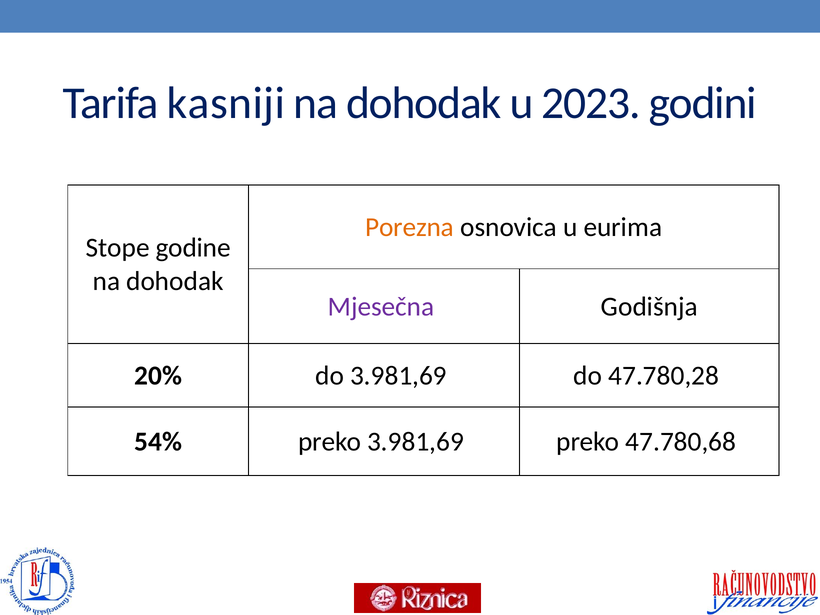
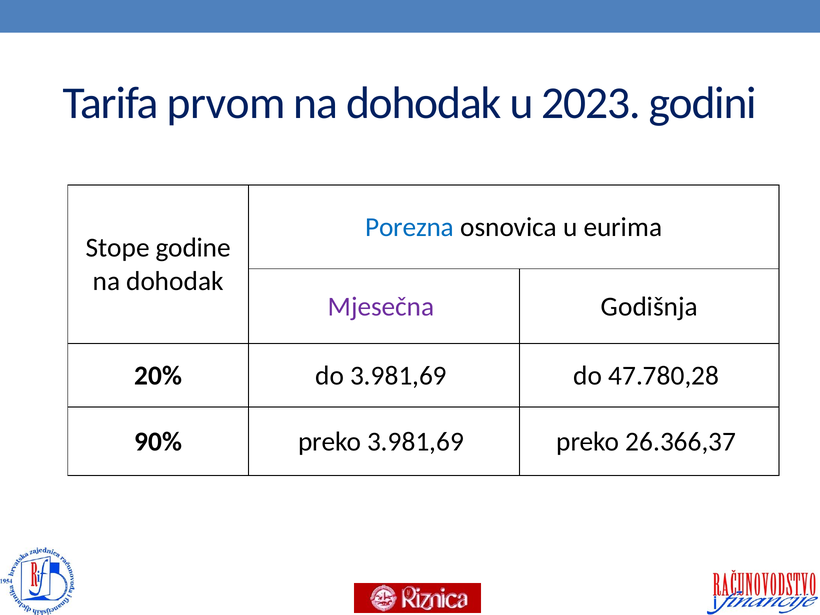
kasniji: kasniji -> prvom
Porezna colour: orange -> blue
54%: 54% -> 90%
47.780,68: 47.780,68 -> 26.366,37
